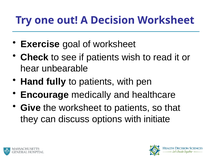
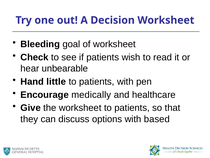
Exercise: Exercise -> Bleeding
fully: fully -> little
initiate: initiate -> based
